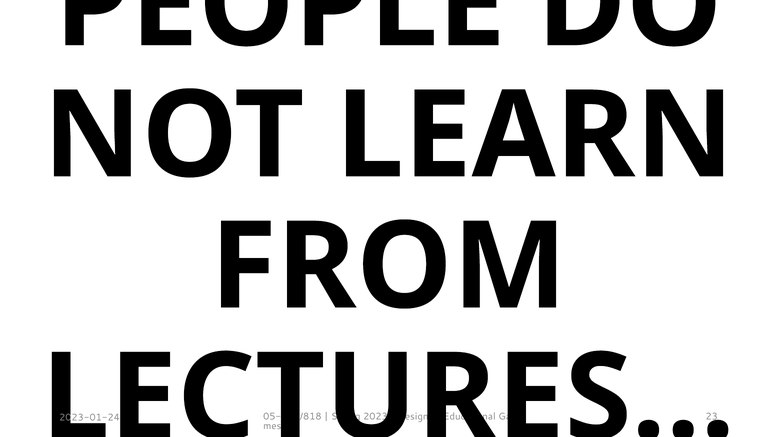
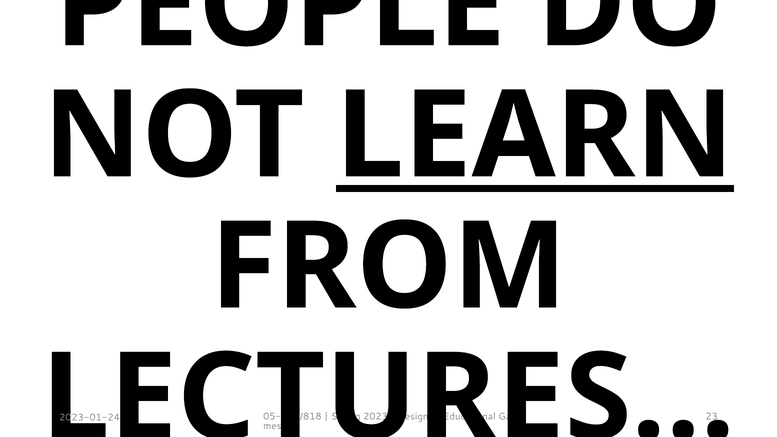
LEARN underline: none -> present
